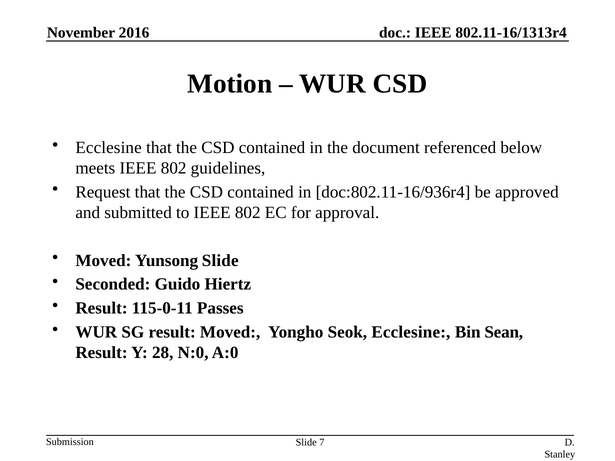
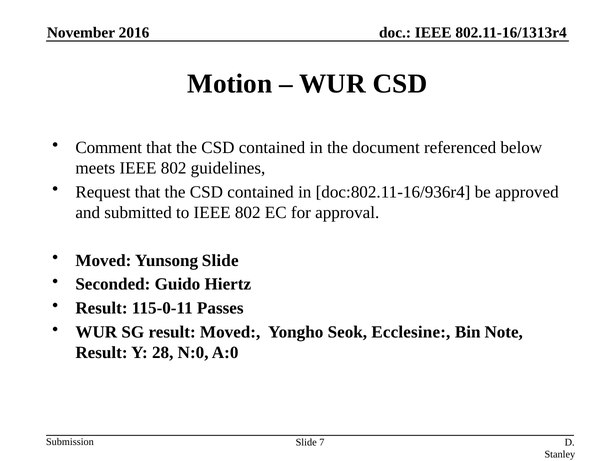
Ecclesine at (109, 148): Ecclesine -> Comment
Sean: Sean -> Note
